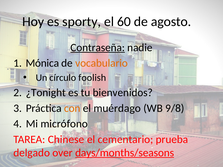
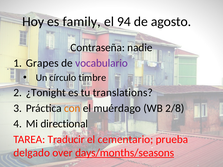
sporty: sporty -> family
60: 60 -> 94
Contraseña underline: present -> none
Mónica: Mónica -> Grapes
vocabulario colour: orange -> purple
foolish: foolish -> timbre
bienvenidos: bienvenidos -> translations
9/8: 9/8 -> 2/8
micrófono: micrófono -> directional
Chinese: Chinese -> Traducir
